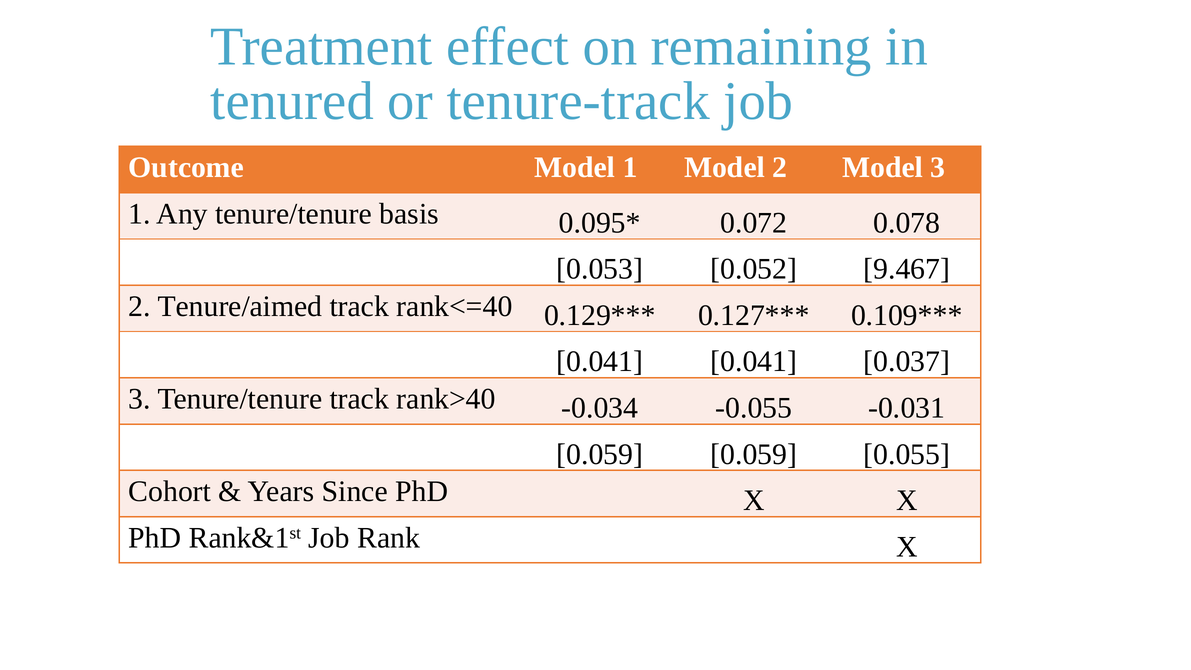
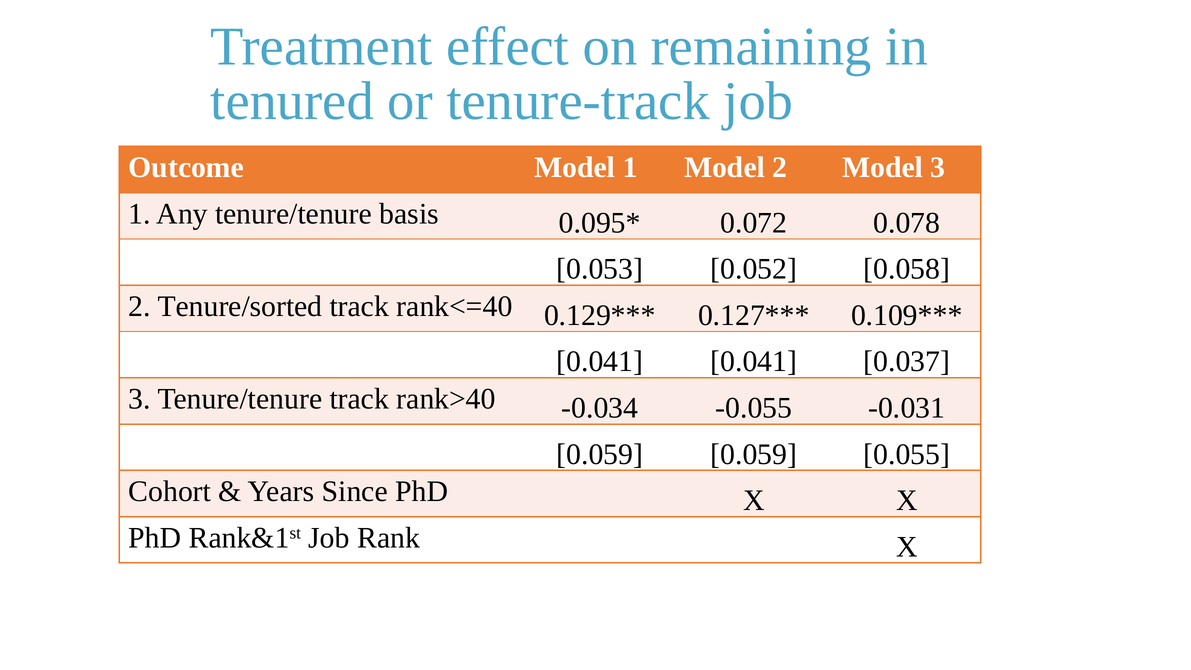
9.467: 9.467 -> 0.058
Tenure/aimed: Tenure/aimed -> Tenure/sorted
